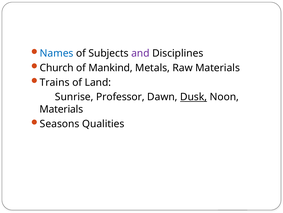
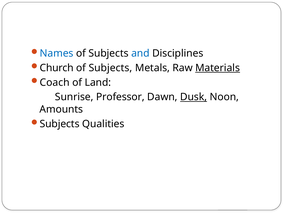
and colour: purple -> blue
Mankind at (111, 68): Mankind -> Subjects
Materials at (218, 68) underline: none -> present
Trains: Trains -> Coach
Materials at (61, 109): Materials -> Amounts
Seasons at (60, 123): Seasons -> Subjects
